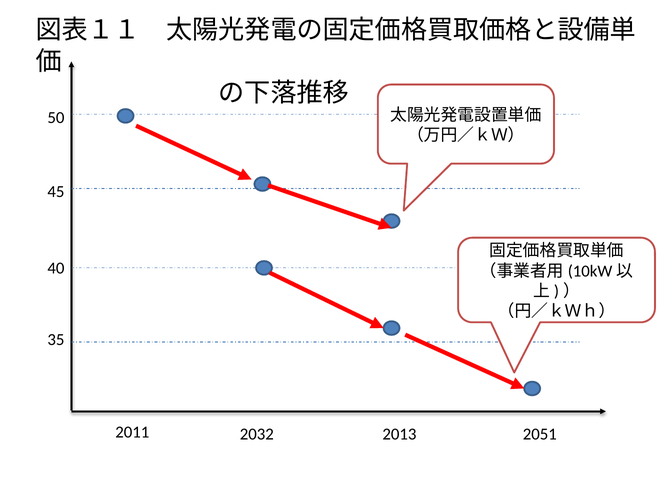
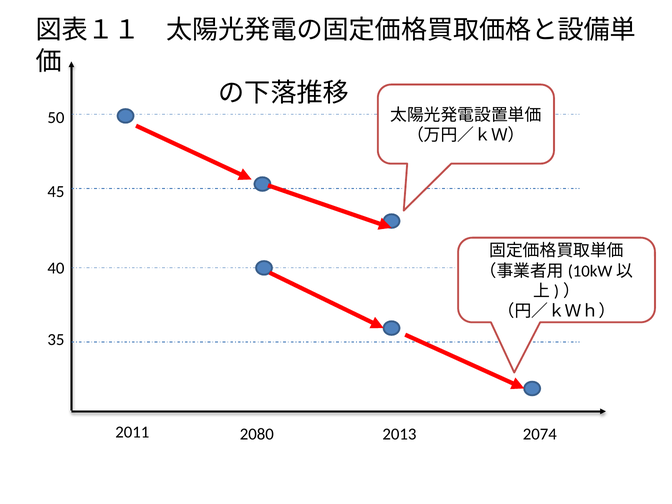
2032: 2032 -> 2080
2051: 2051 -> 2074
